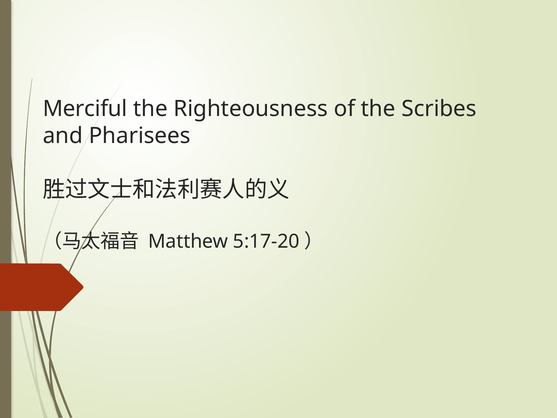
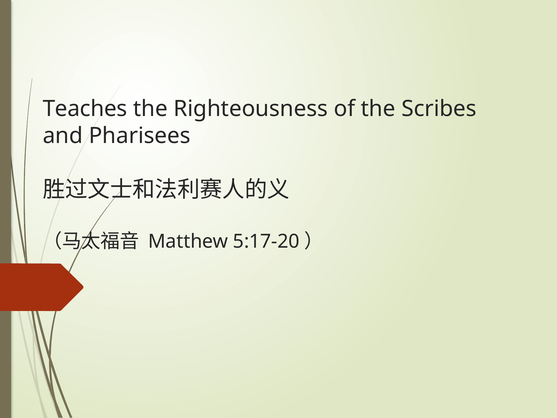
Merciful: Merciful -> Teaches
